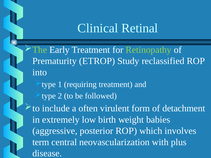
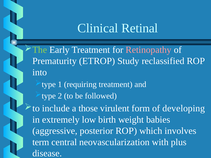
Retinopathy colour: light green -> pink
often: often -> those
detachment: detachment -> developing
